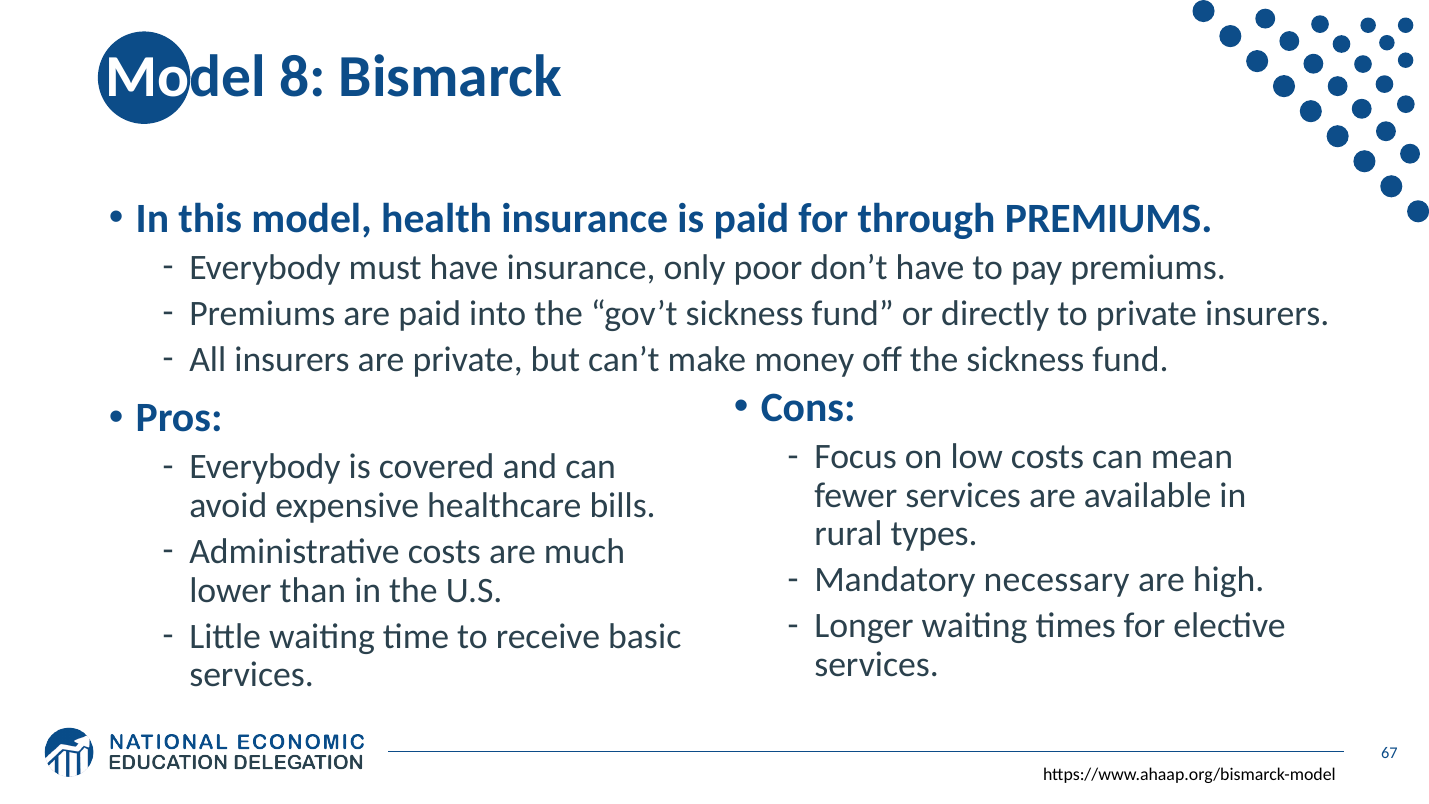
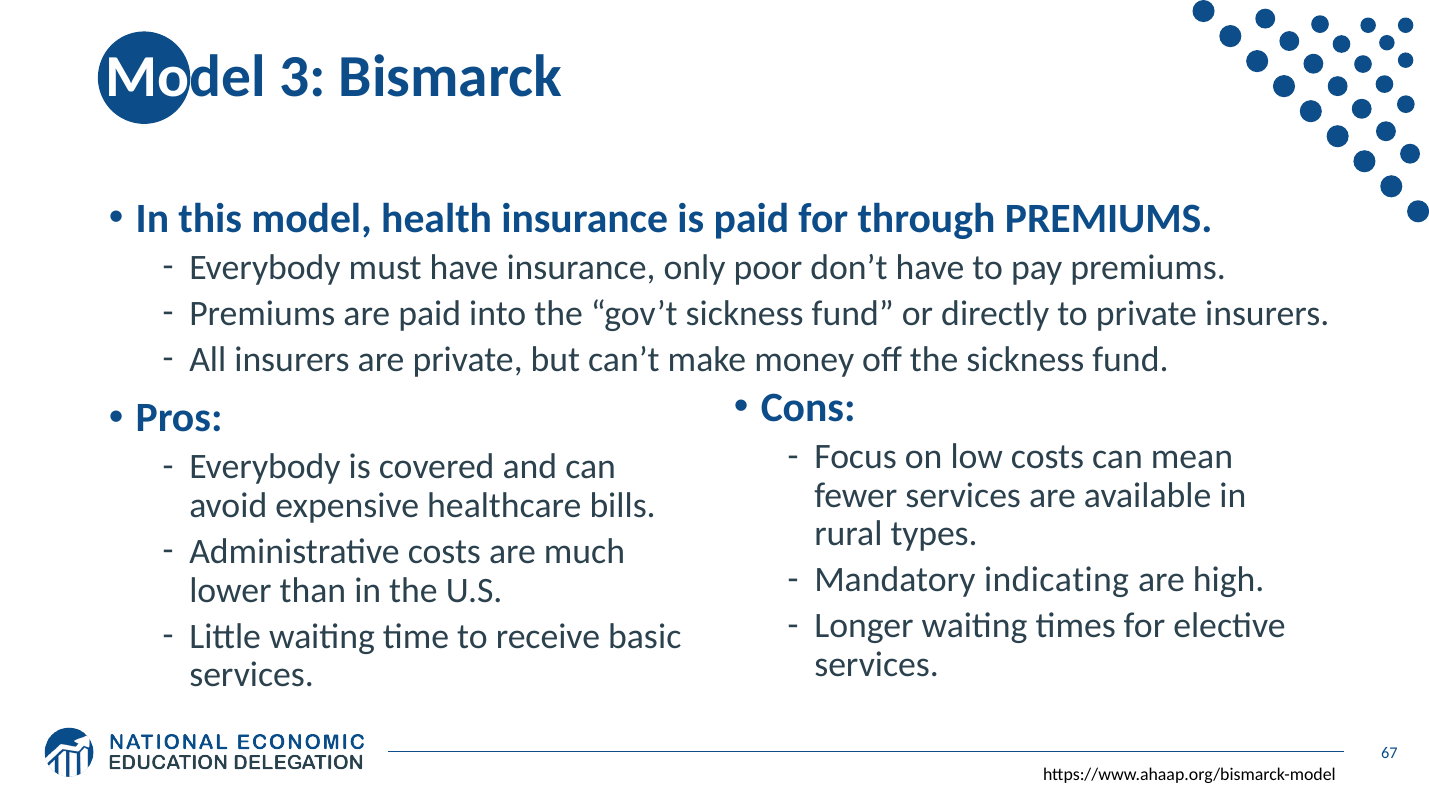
8: 8 -> 3
necessary: necessary -> indicating
